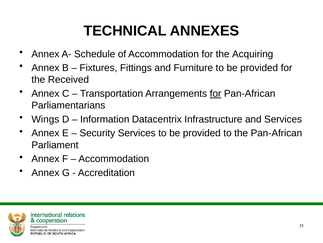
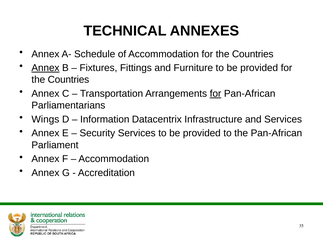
Accommodation for the Acquiring: Acquiring -> Countries
Annex at (45, 68) underline: none -> present
Received at (68, 79): Received -> Countries
